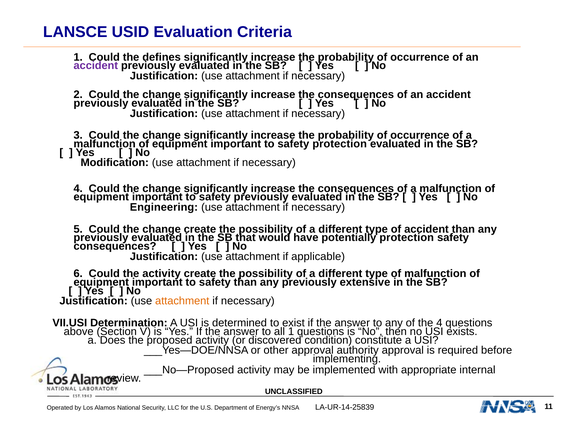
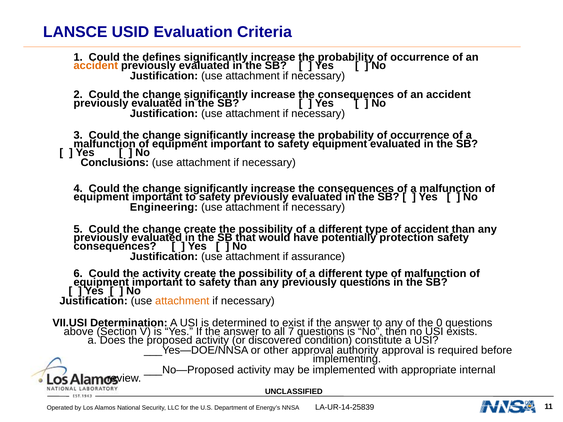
accident at (96, 66) colour: purple -> orange
safety protection: protection -> equipment
Modification: Modification -> Conclusions
applicable: applicable -> assurance
previously extensive: extensive -> questions
the 4: 4 -> 0
all 1: 1 -> 7
